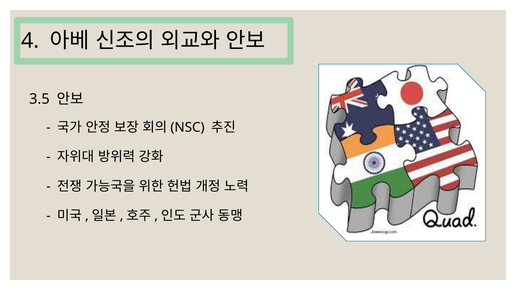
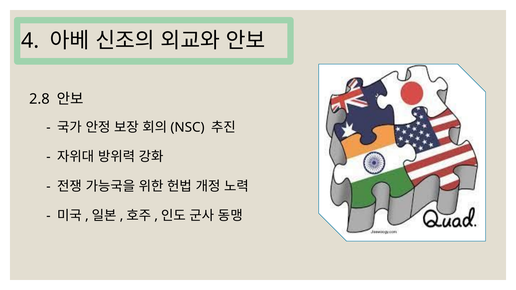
3.5: 3.5 -> 2.8
